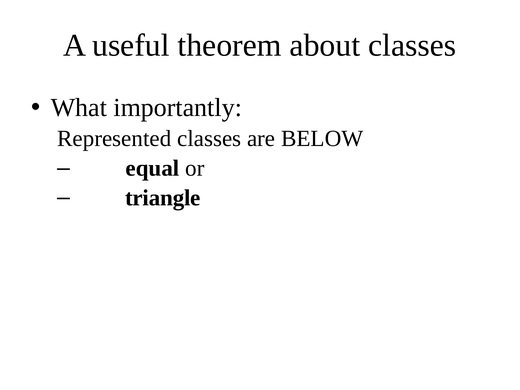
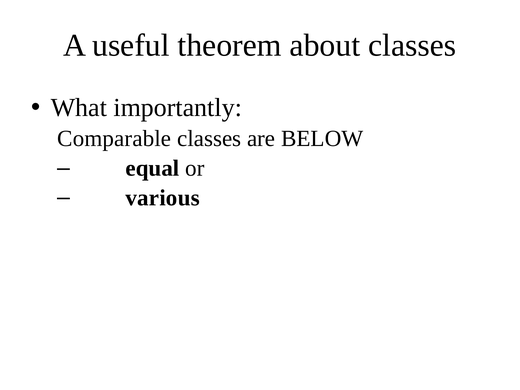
Represented: Represented -> Comparable
triangle: triangle -> various
